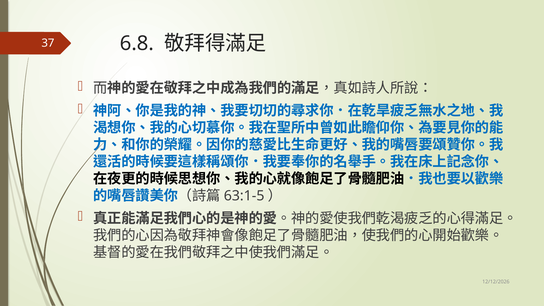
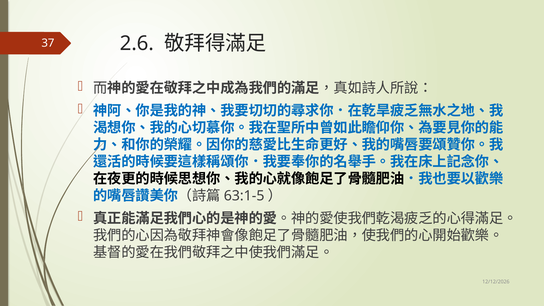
6.8: 6.8 -> 2.6
